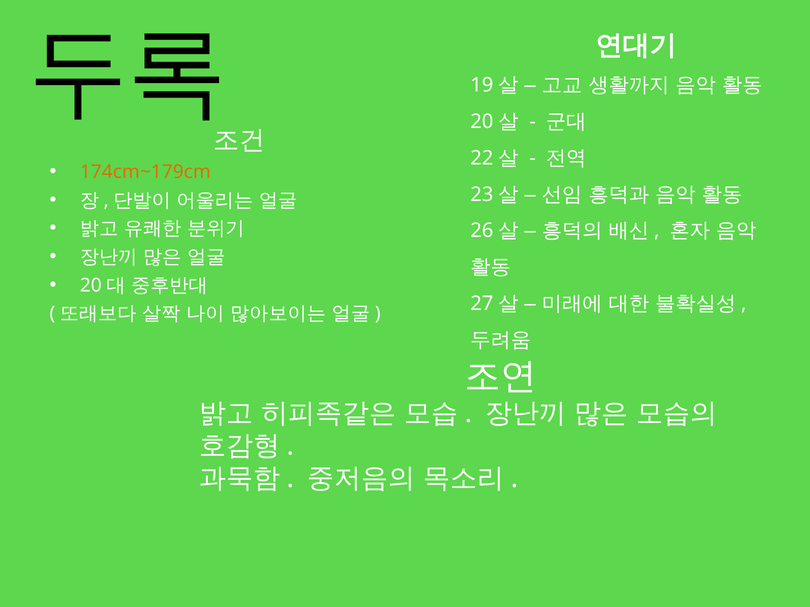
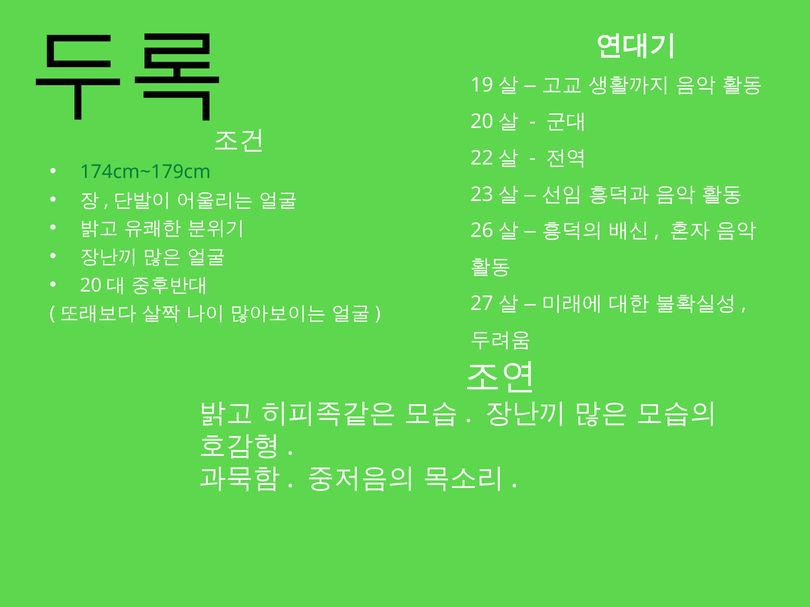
174cm~179cm colour: orange -> green
